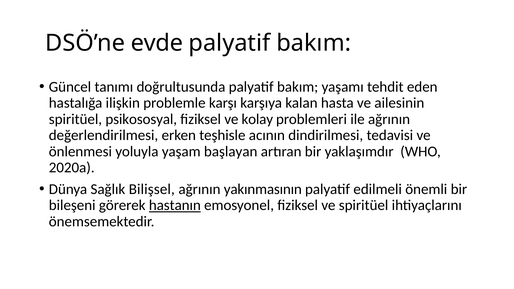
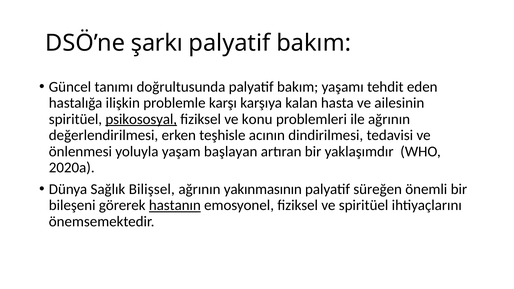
evde: evde -> şarkı
psikososyal underline: none -> present
kolay: kolay -> konu
edilmeli: edilmeli -> süreğen
